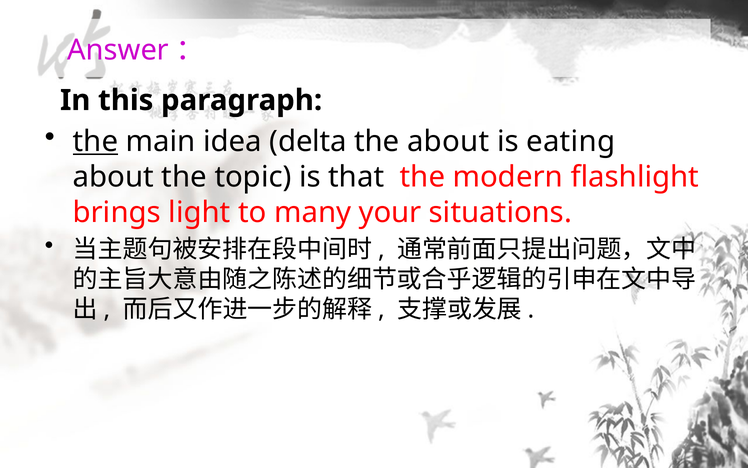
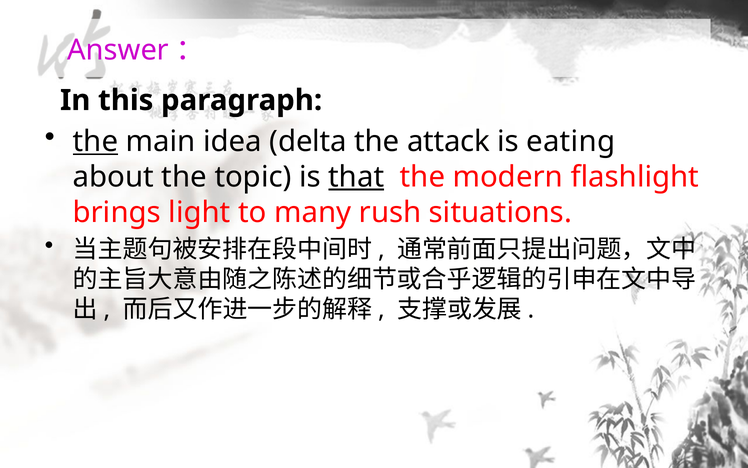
the about: about -> attack
that underline: none -> present
your: your -> rush
